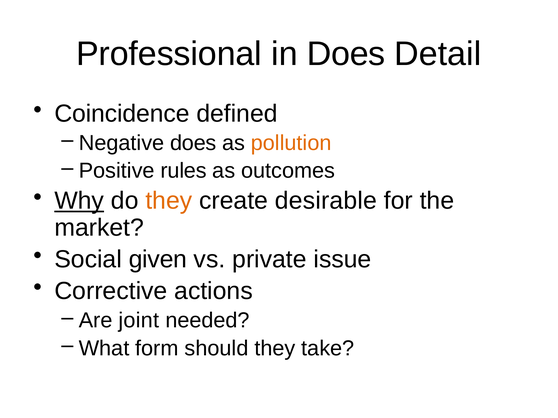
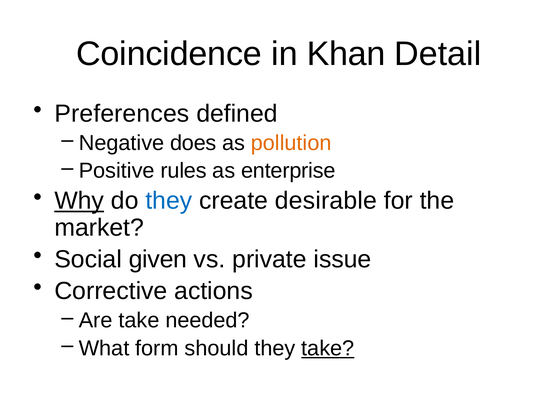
Professional: Professional -> Coincidence
in Does: Does -> Khan
Coincidence: Coincidence -> Preferences
outcomes: outcomes -> enterprise
they at (169, 201) colour: orange -> blue
Are joint: joint -> take
take at (328, 349) underline: none -> present
